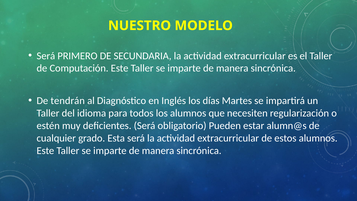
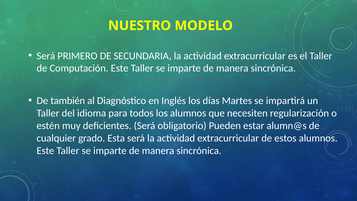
tendrán: tendrán -> también
